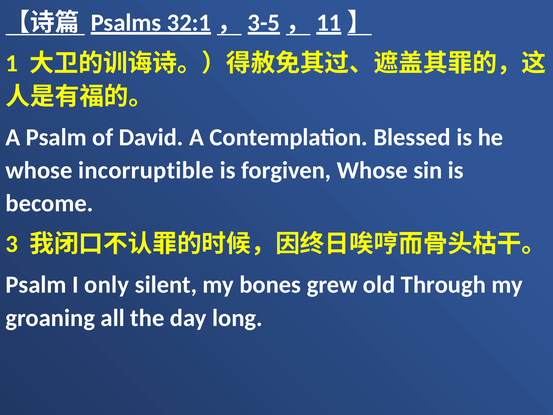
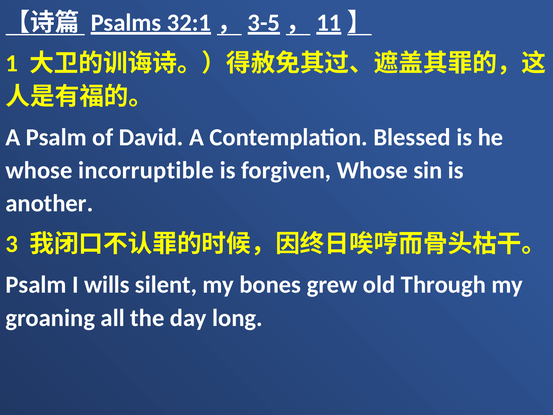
become: become -> another
only: only -> wills
